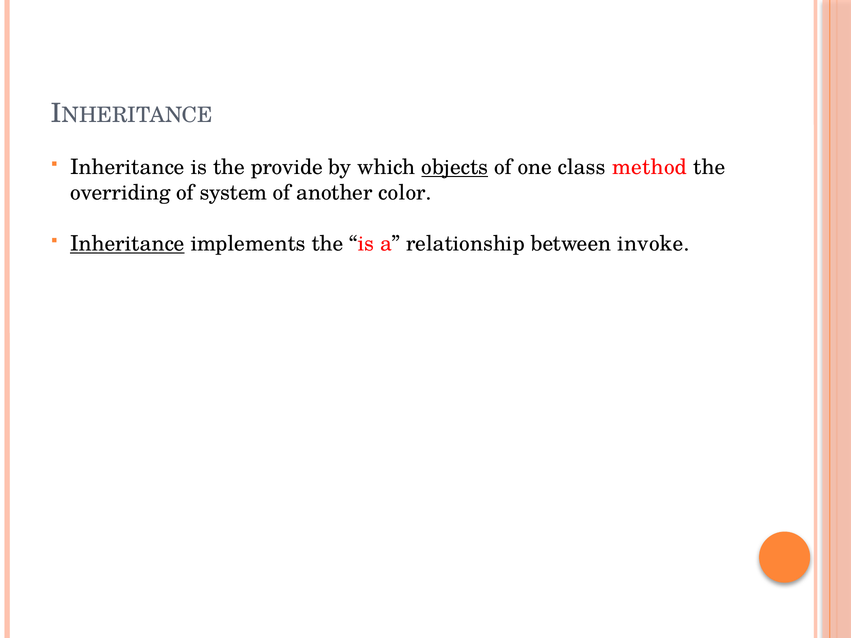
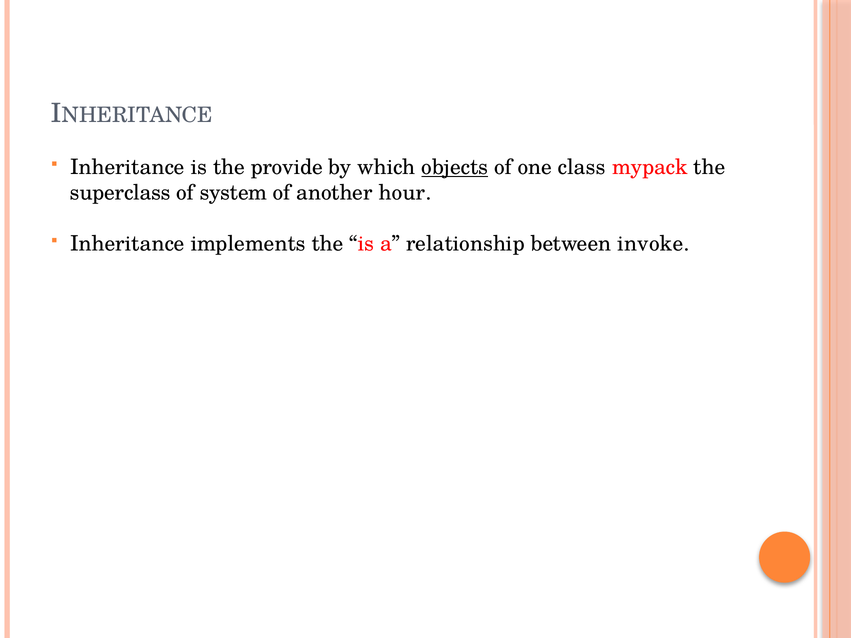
method: method -> mypack
overriding: overriding -> superclass
color: color -> hour
Inheritance at (127, 244) underline: present -> none
